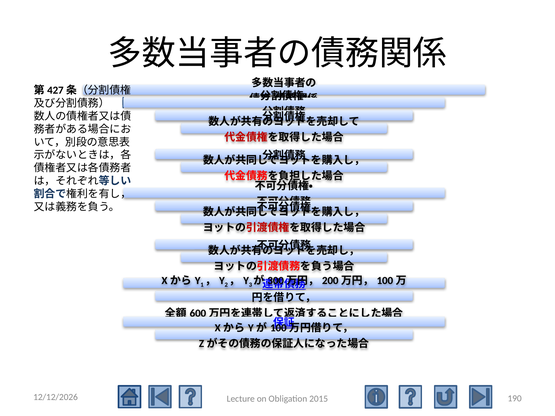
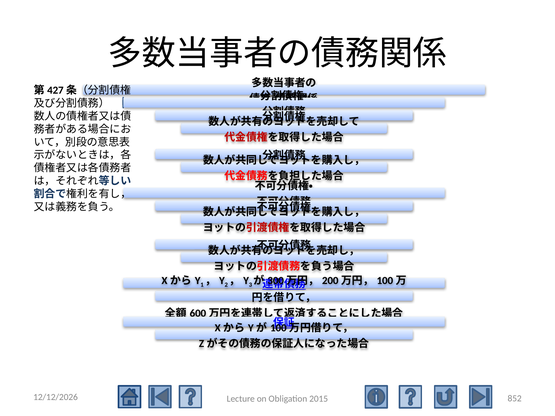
190: 190 -> 852
